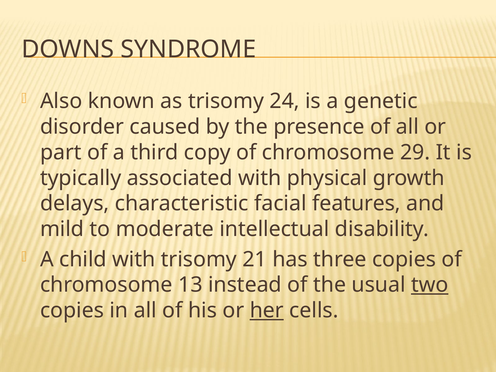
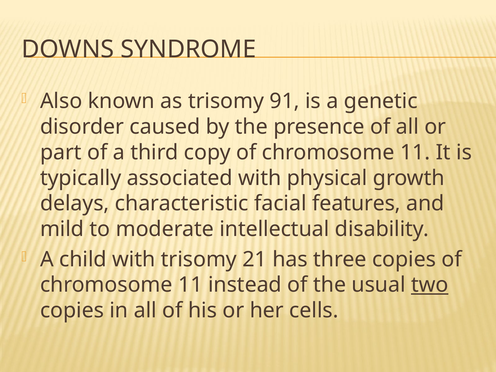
24: 24 -> 91
copy of chromosome 29: 29 -> 11
13 at (190, 285): 13 -> 11
her underline: present -> none
